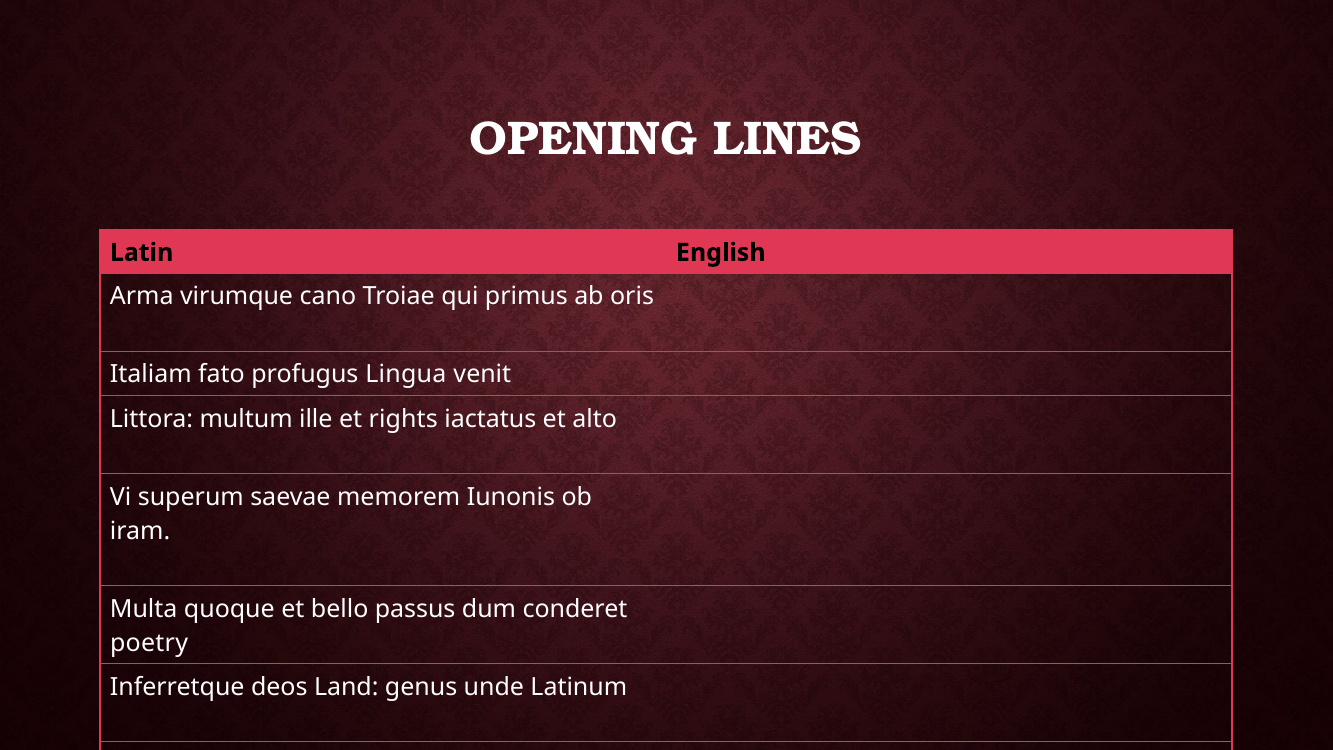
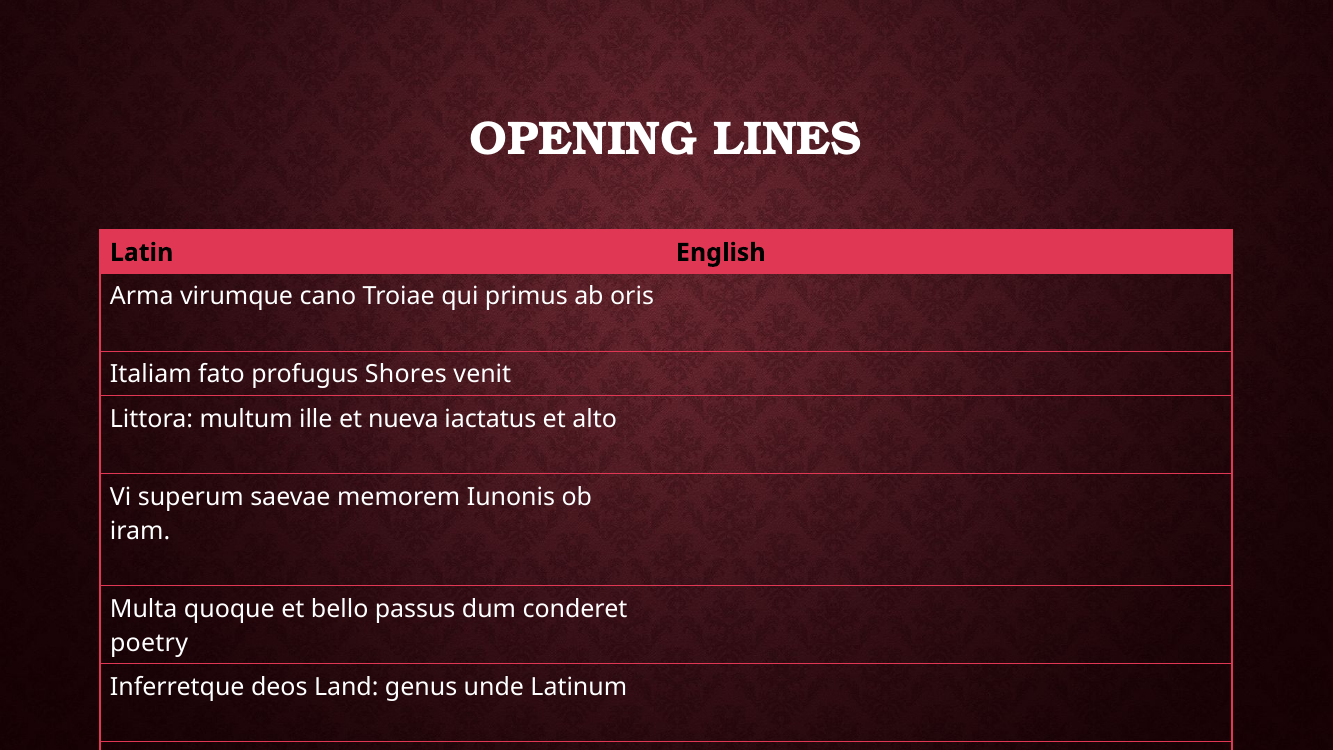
Lingua: Lingua -> Shores
rights: rights -> nueva
